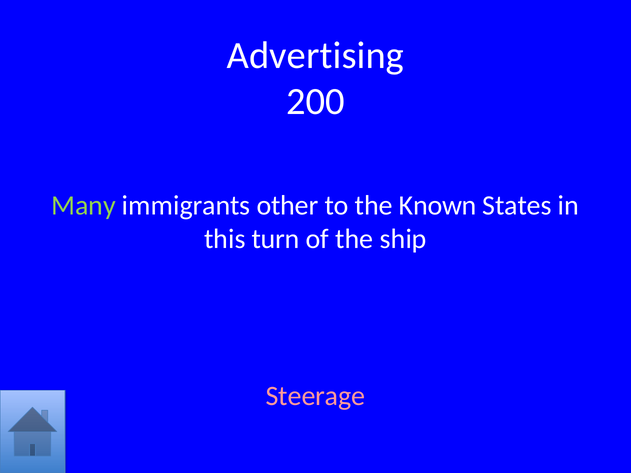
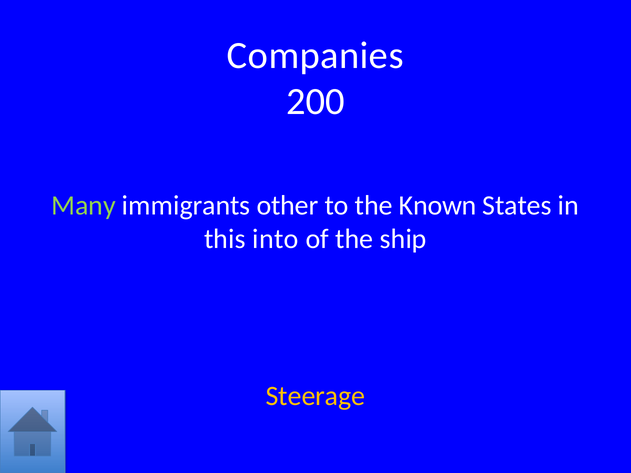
Advertising: Advertising -> Companies
turn: turn -> into
Steerage colour: pink -> yellow
